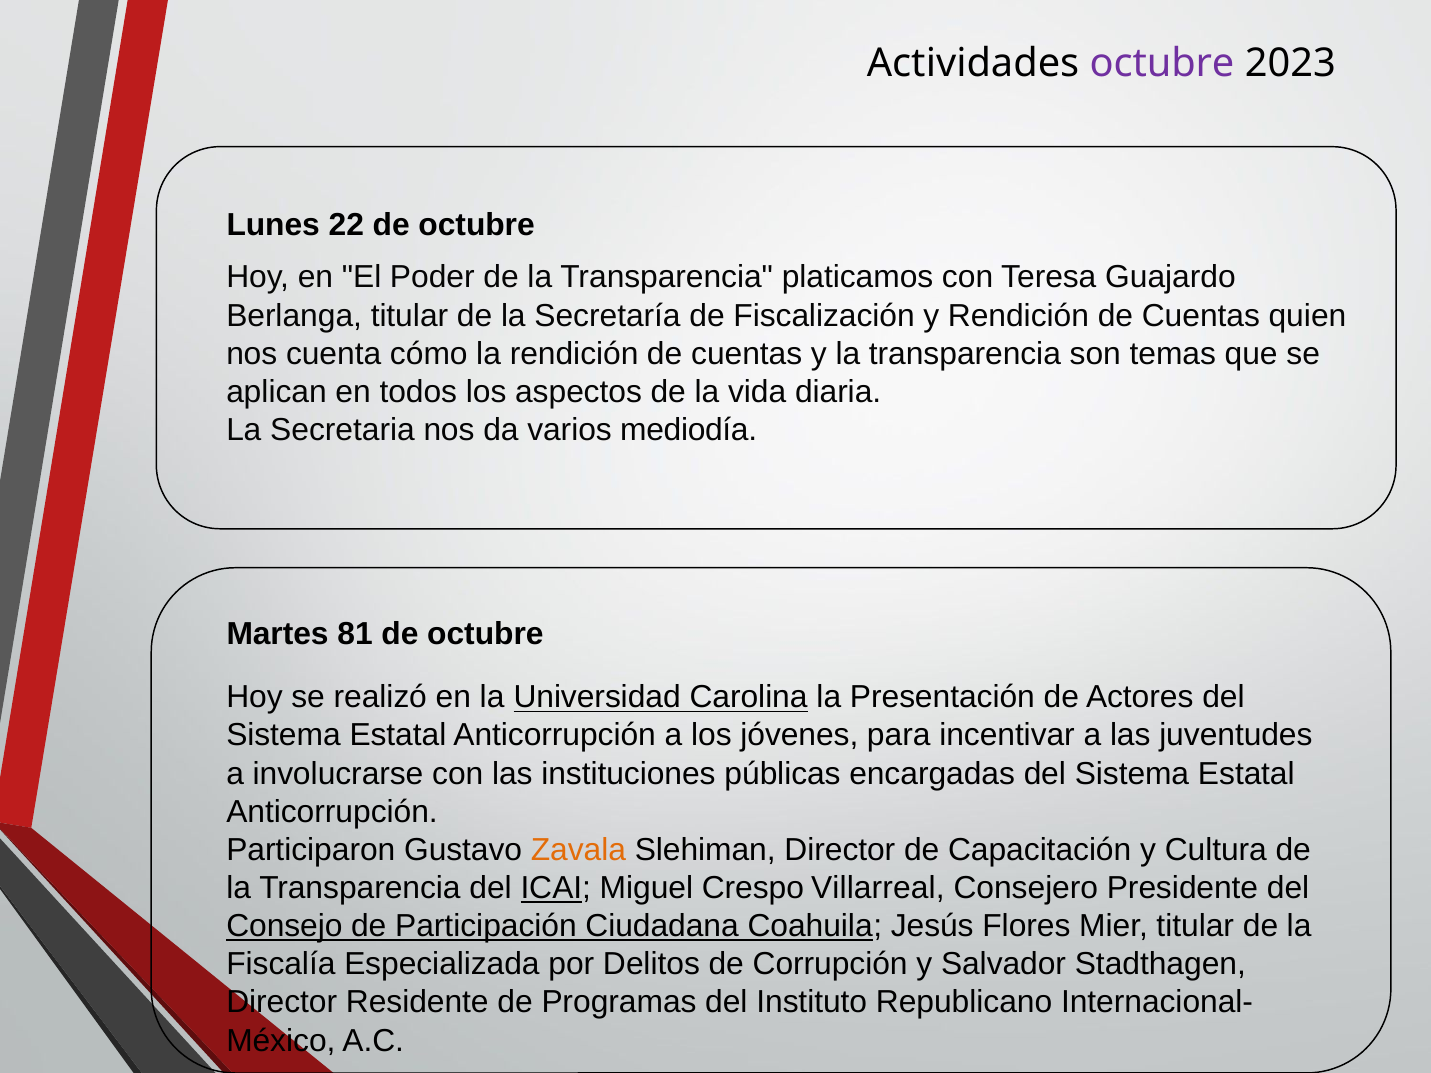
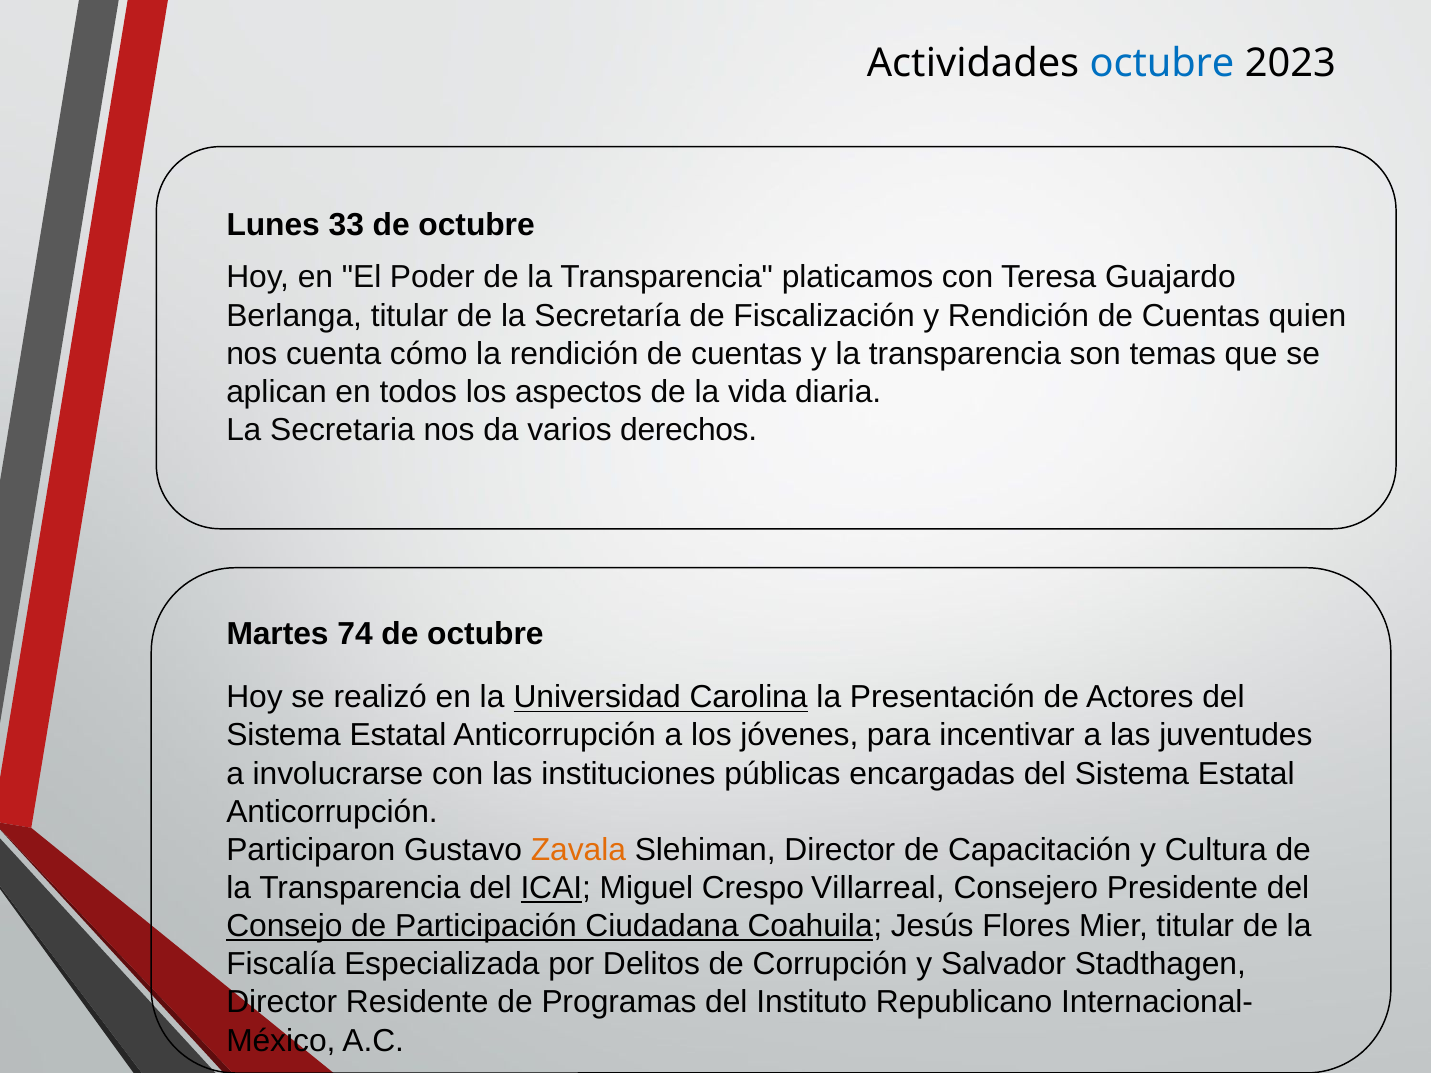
octubre at (1162, 63) colour: purple -> blue
22: 22 -> 33
mediodía: mediodía -> derechos
81: 81 -> 74
